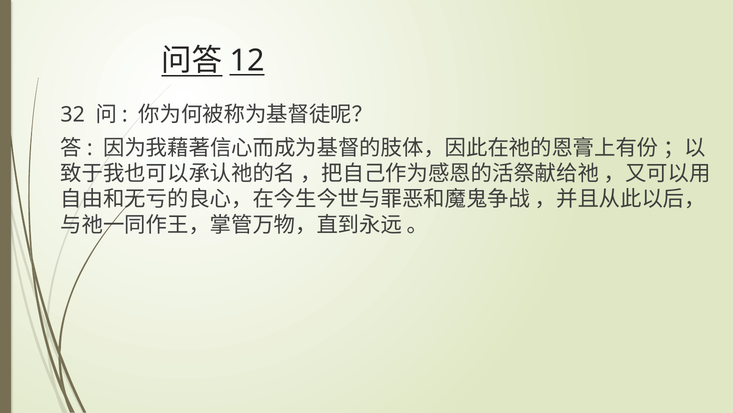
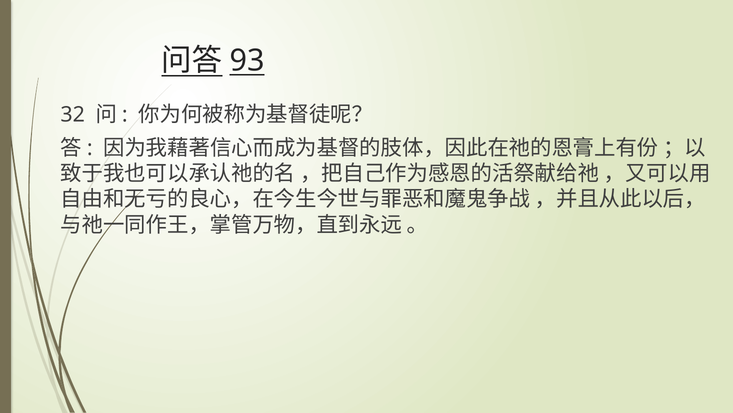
12: 12 -> 93
